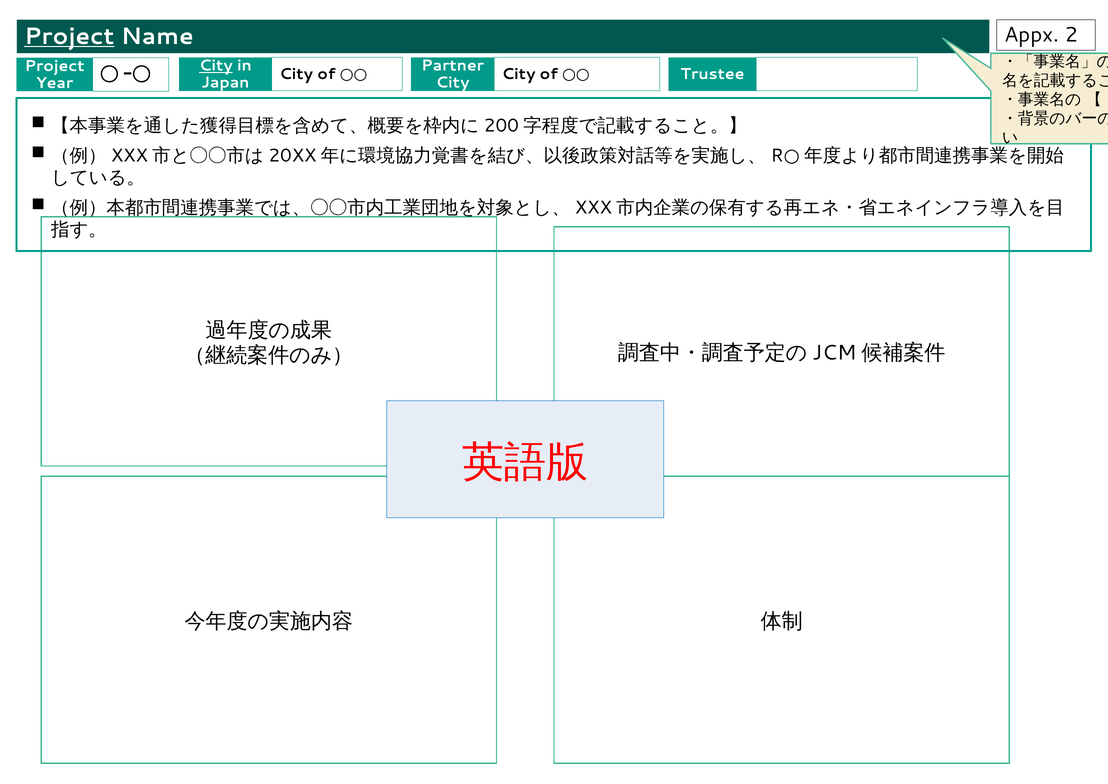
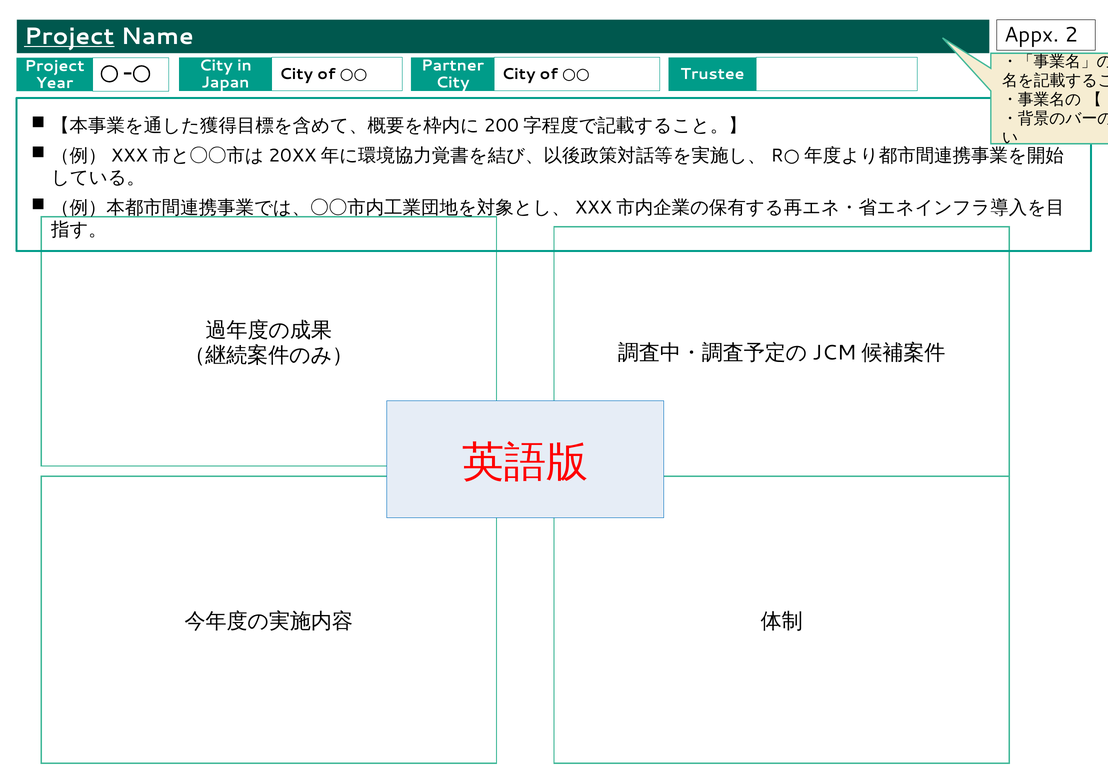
City at (216, 66) underline: present -> none
